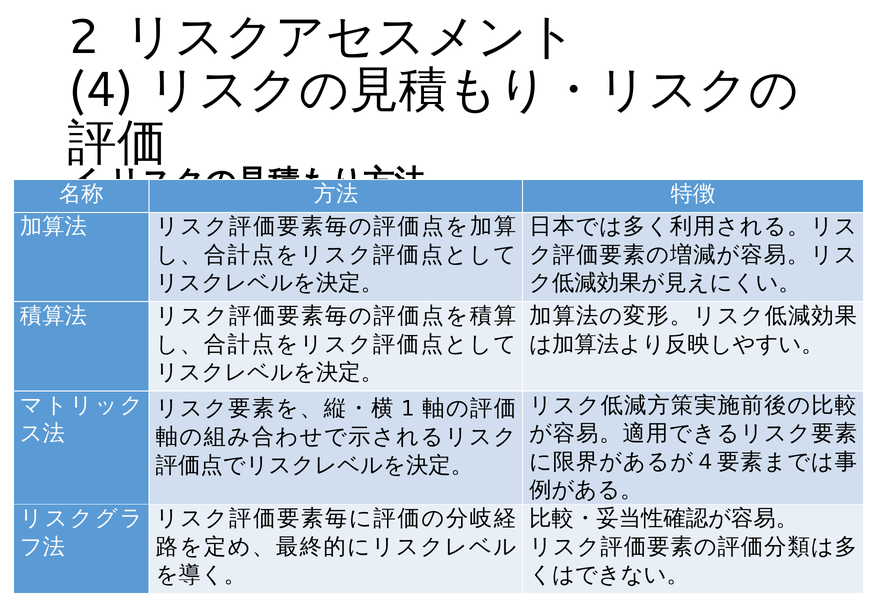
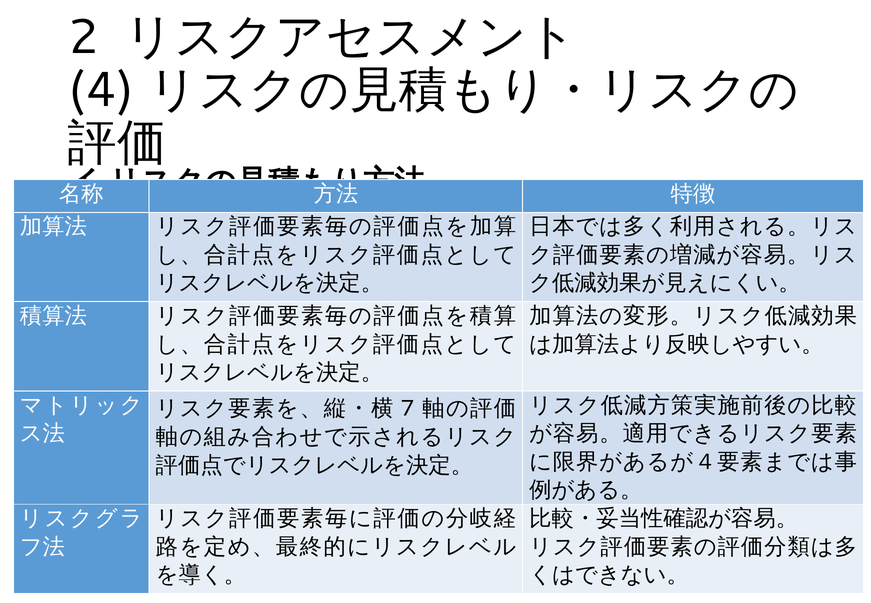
1: 1 -> 7
